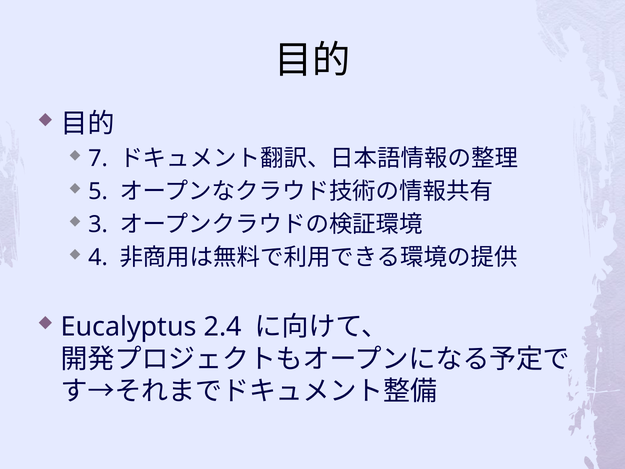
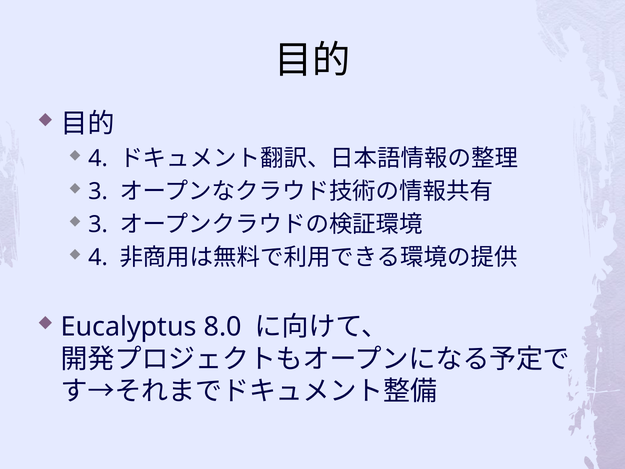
7 at (98, 159): 7 -> 4
5 at (98, 192): 5 -> 3
2.4: 2.4 -> 8.0
